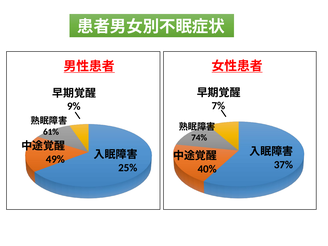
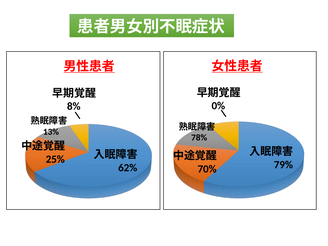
7%: 7% -> 0%
9%: 9% -> 8%
61%: 61% -> 13%
74%: 74% -> 78%
49%: 49% -> 25%
37%: 37% -> 79%
25%: 25% -> 62%
40%: 40% -> 70%
